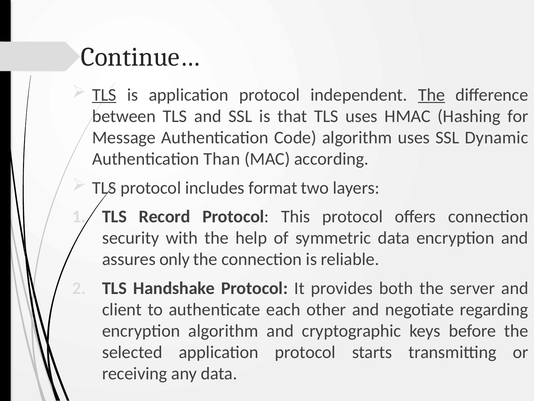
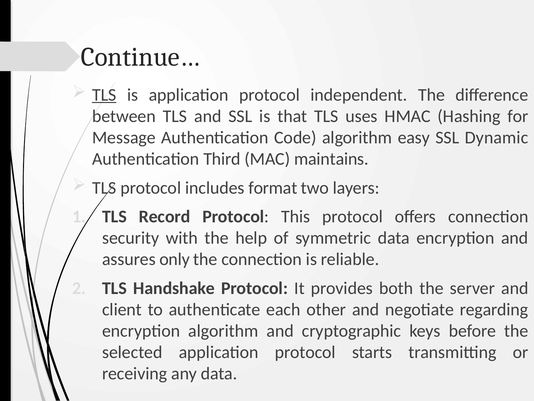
The at (432, 95) underline: present -> none
algorithm uses: uses -> easy
Than: Than -> Third
according: according -> maintains
